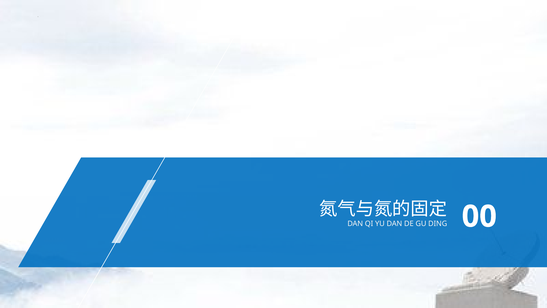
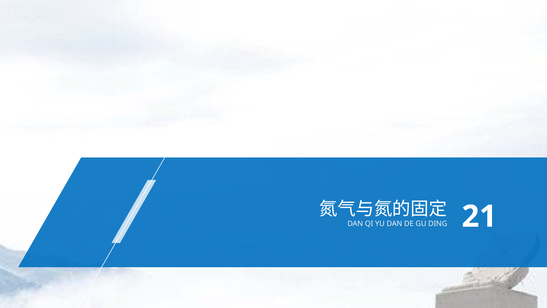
00: 00 -> 21
